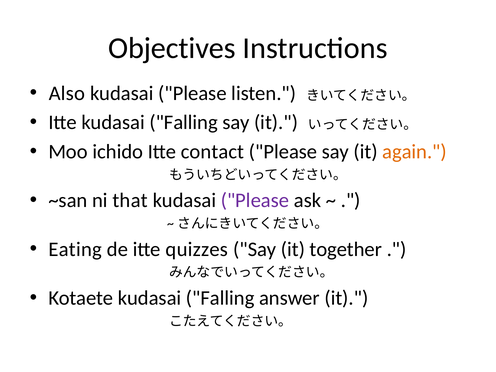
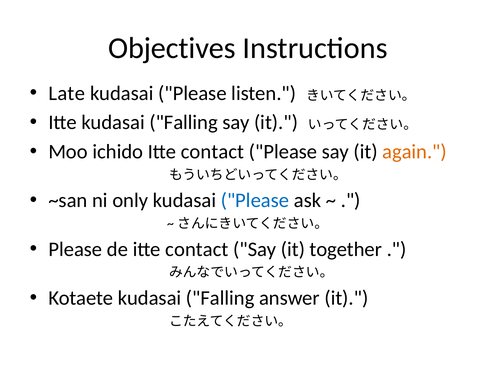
Also: Also -> Late
that: that -> only
Please at (255, 200) colour: purple -> blue
Eating at (75, 249): Eating -> Please
de itte quizzes: quizzes -> contact
